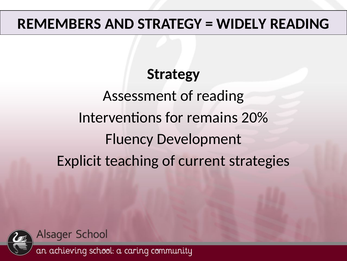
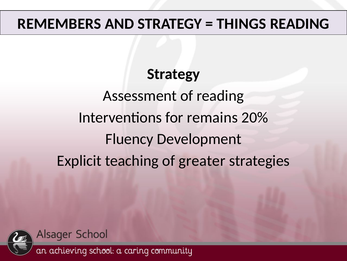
WIDELY: WIDELY -> THINGS
current: current -> greater
